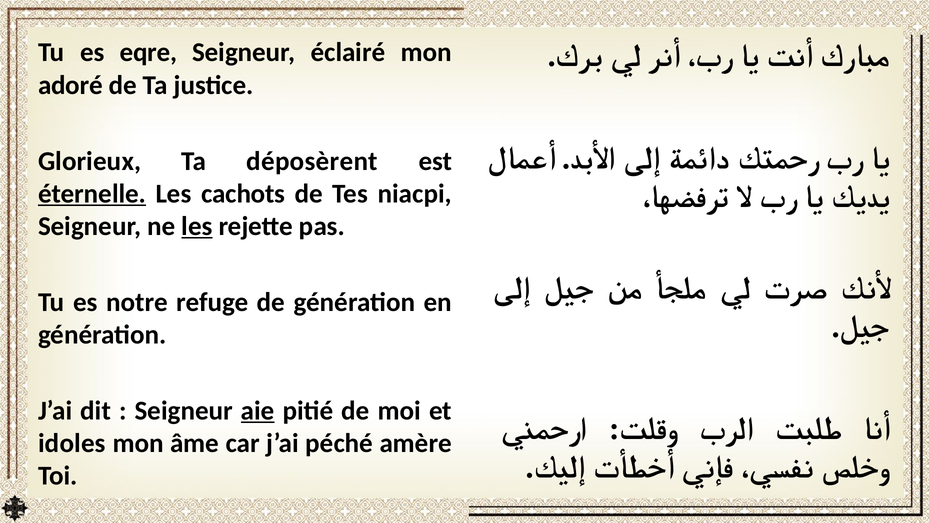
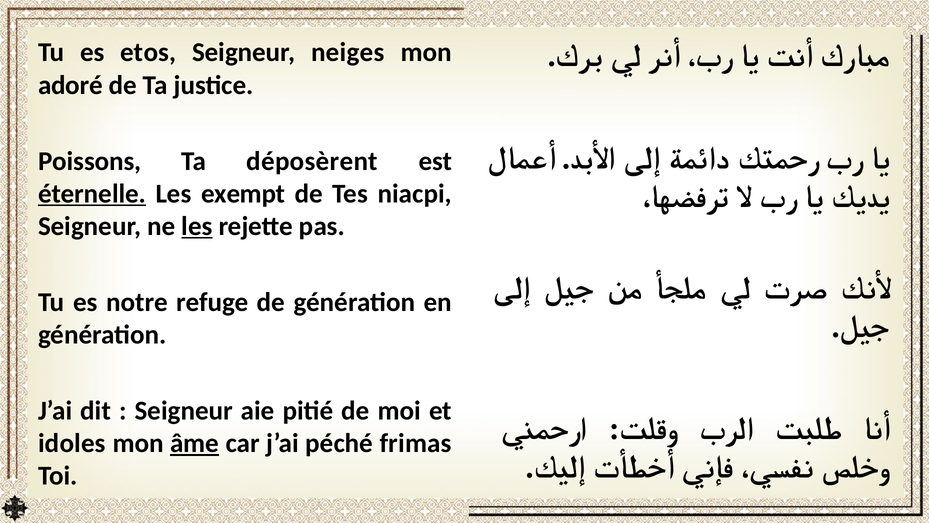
eqre: eqre -> etos
éclairé: éclairé -> neiges
Glorieux: Glorieux -> Poissons
cachots: cachots -> exempt
aie underline: present -> none
âme underline: none -> present
amère: amère -> frimas
